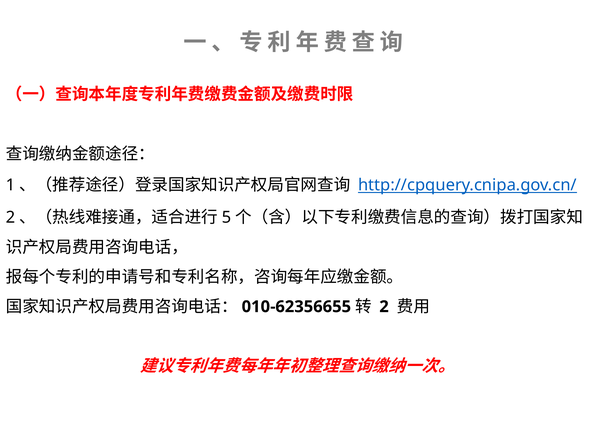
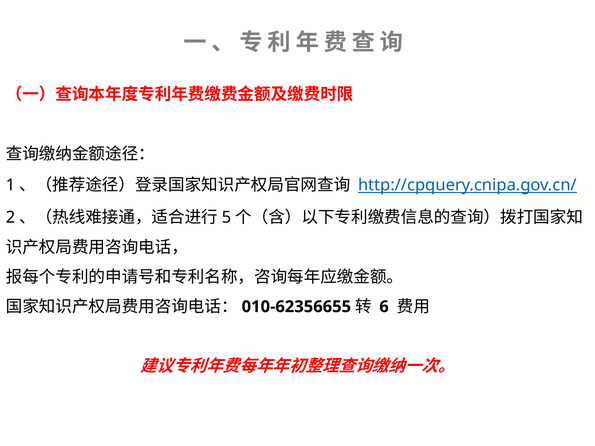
2 at (384, 307): 2 -> 6
